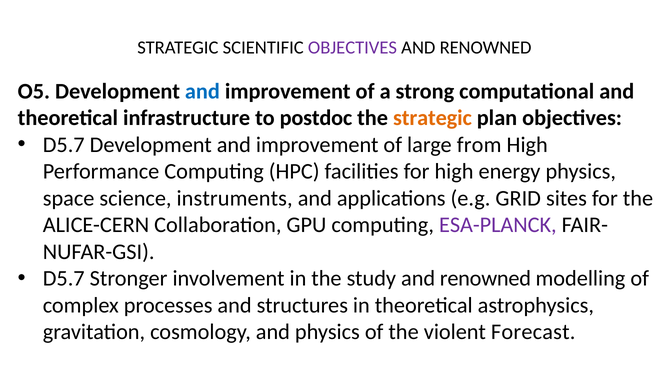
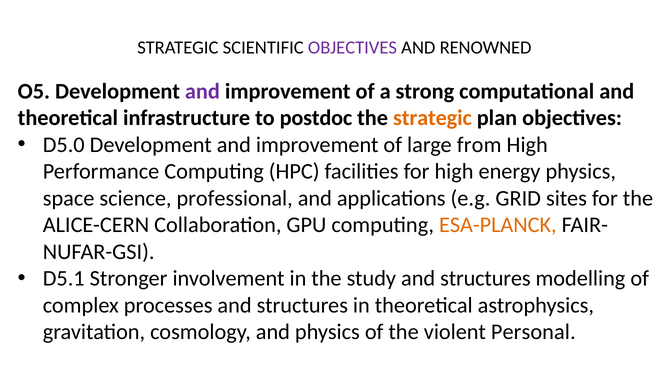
and at (202, 91) colour: blue -> purple
D5.7 at (64, 145): D5.7 -> D5.0
instruments: instruments -> professional
ESA-PLANCK colour: purple -> orange
D5.7 at (64, 279): D5.7 -> D5.1
study and renowned: renowned -> structures
Forecast: Forecast -> Personal
